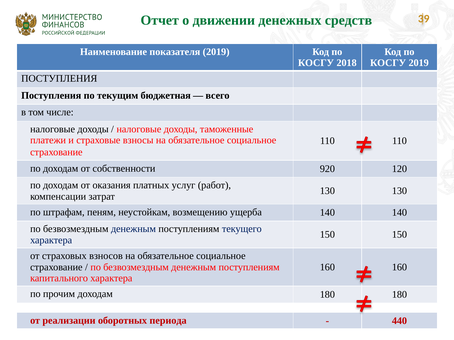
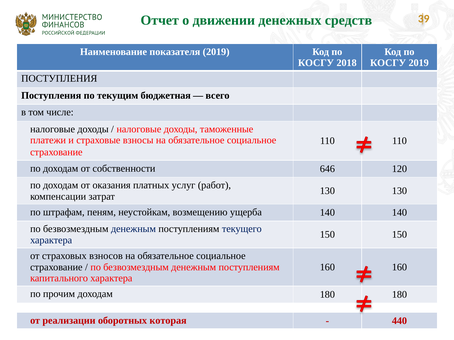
920: 920 -> 646
периода: периода -> которая
